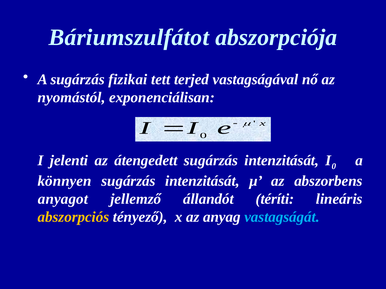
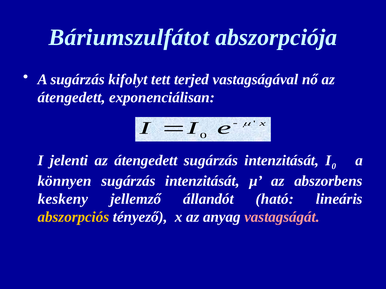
fizikai: fizikai -> kifolyt
nyomástól at (71, 98): nyomástól -> átengedett
anyagot: anyagot -> keskeny
téríti: téríti -> ható
vastagságát colour: light blue -> pink
